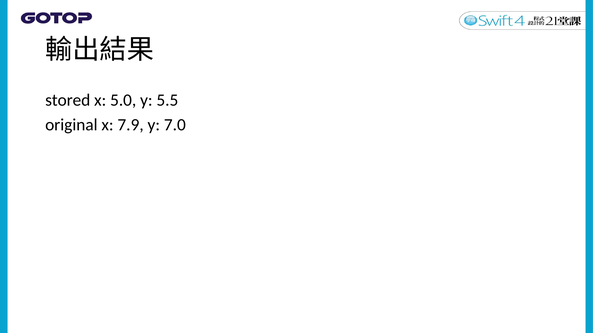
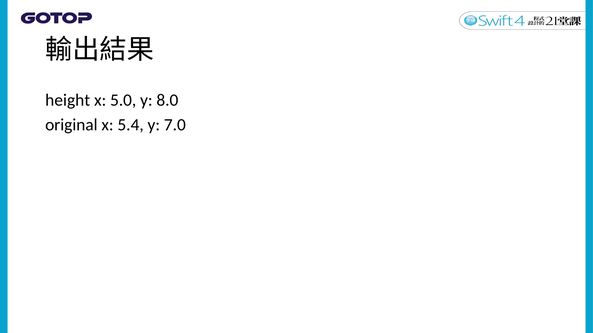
stored: stored -> height
5.5: 5.5 -> 8.0
7.9: 7.9 -> 5.4
